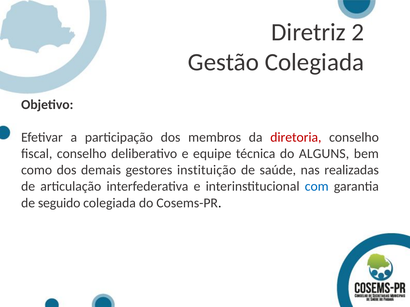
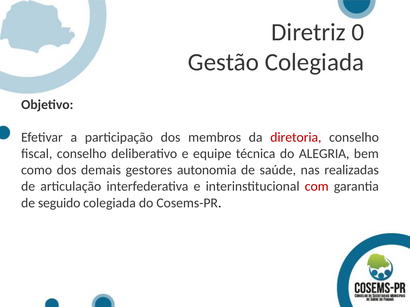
2: 2 -> 0
ALGUNS: ALGUNS -> ALEGRIA
instituição: instituição -> autonomia
com colour: blue -> red
